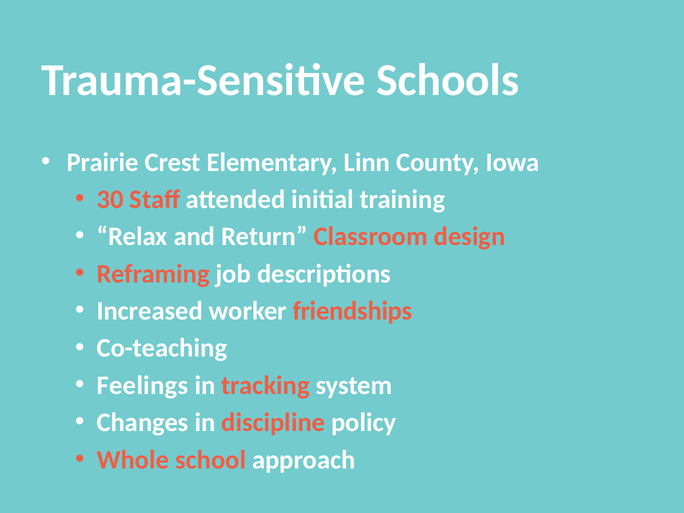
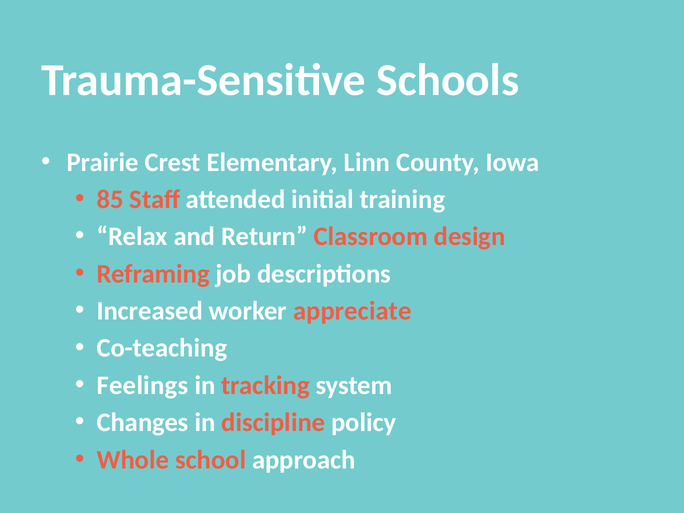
30: 30 -> 85
friendships: friendships -> appreciate
